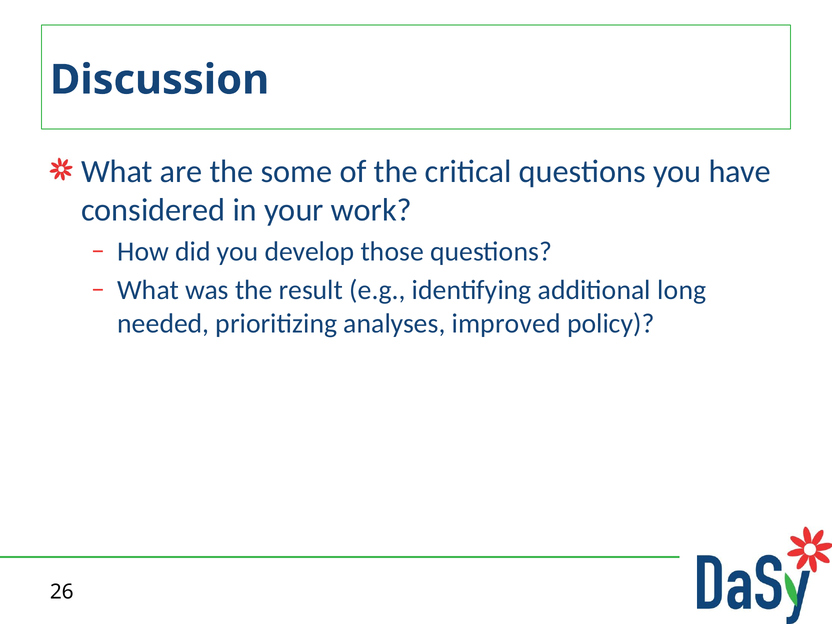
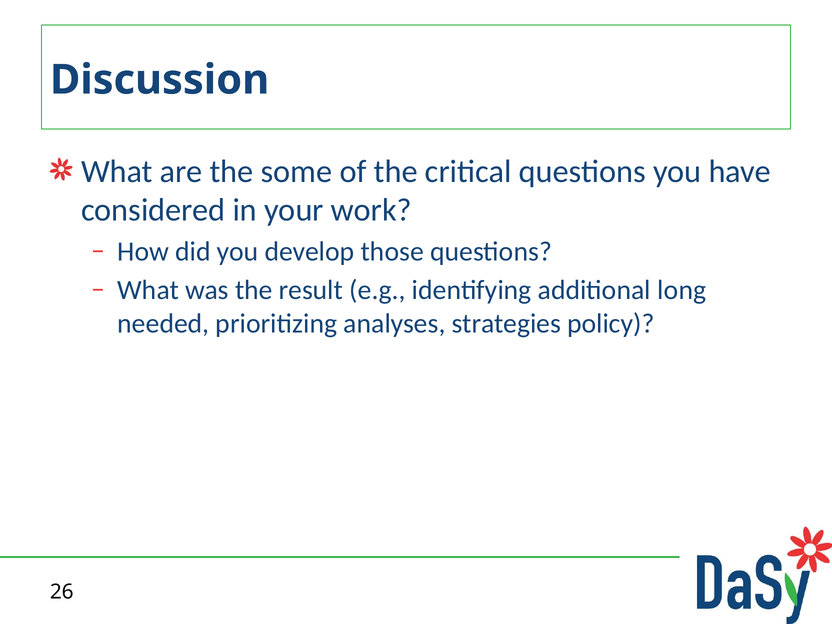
improved: improved -> strategies
